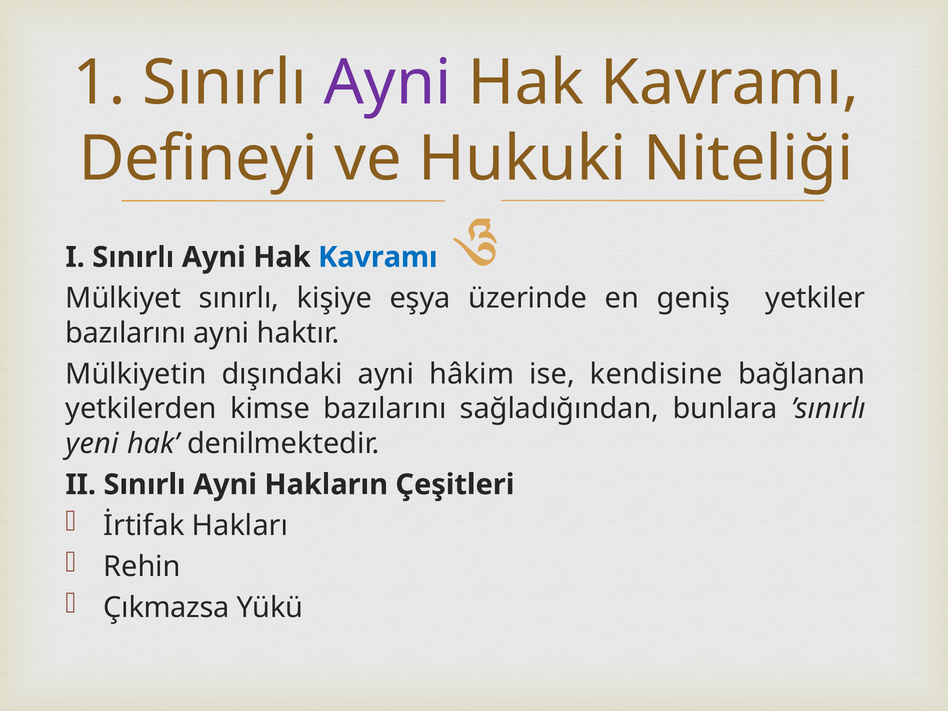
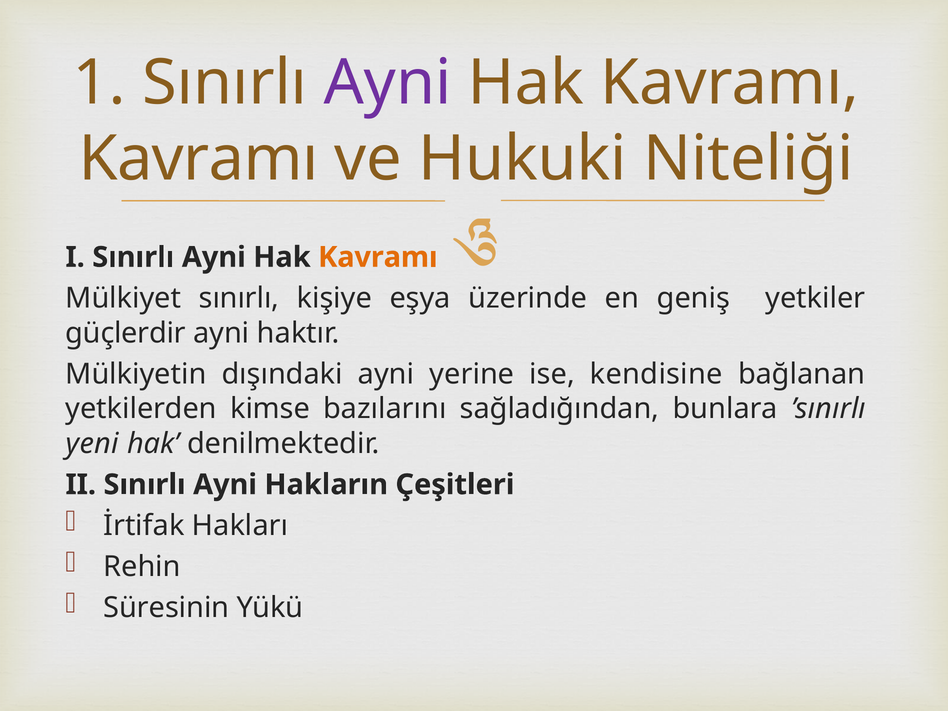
Defineyi at (198, 159): Defineyi -> Kavramı
Kavramı at (378, 257) colour: blue -> orange
bazılarını at (126, 333): bazılarını -> güçlerdir
hâkim: hâkim -> yerine
Çıkmazsa: Çıkmazsa -> Süresinin
